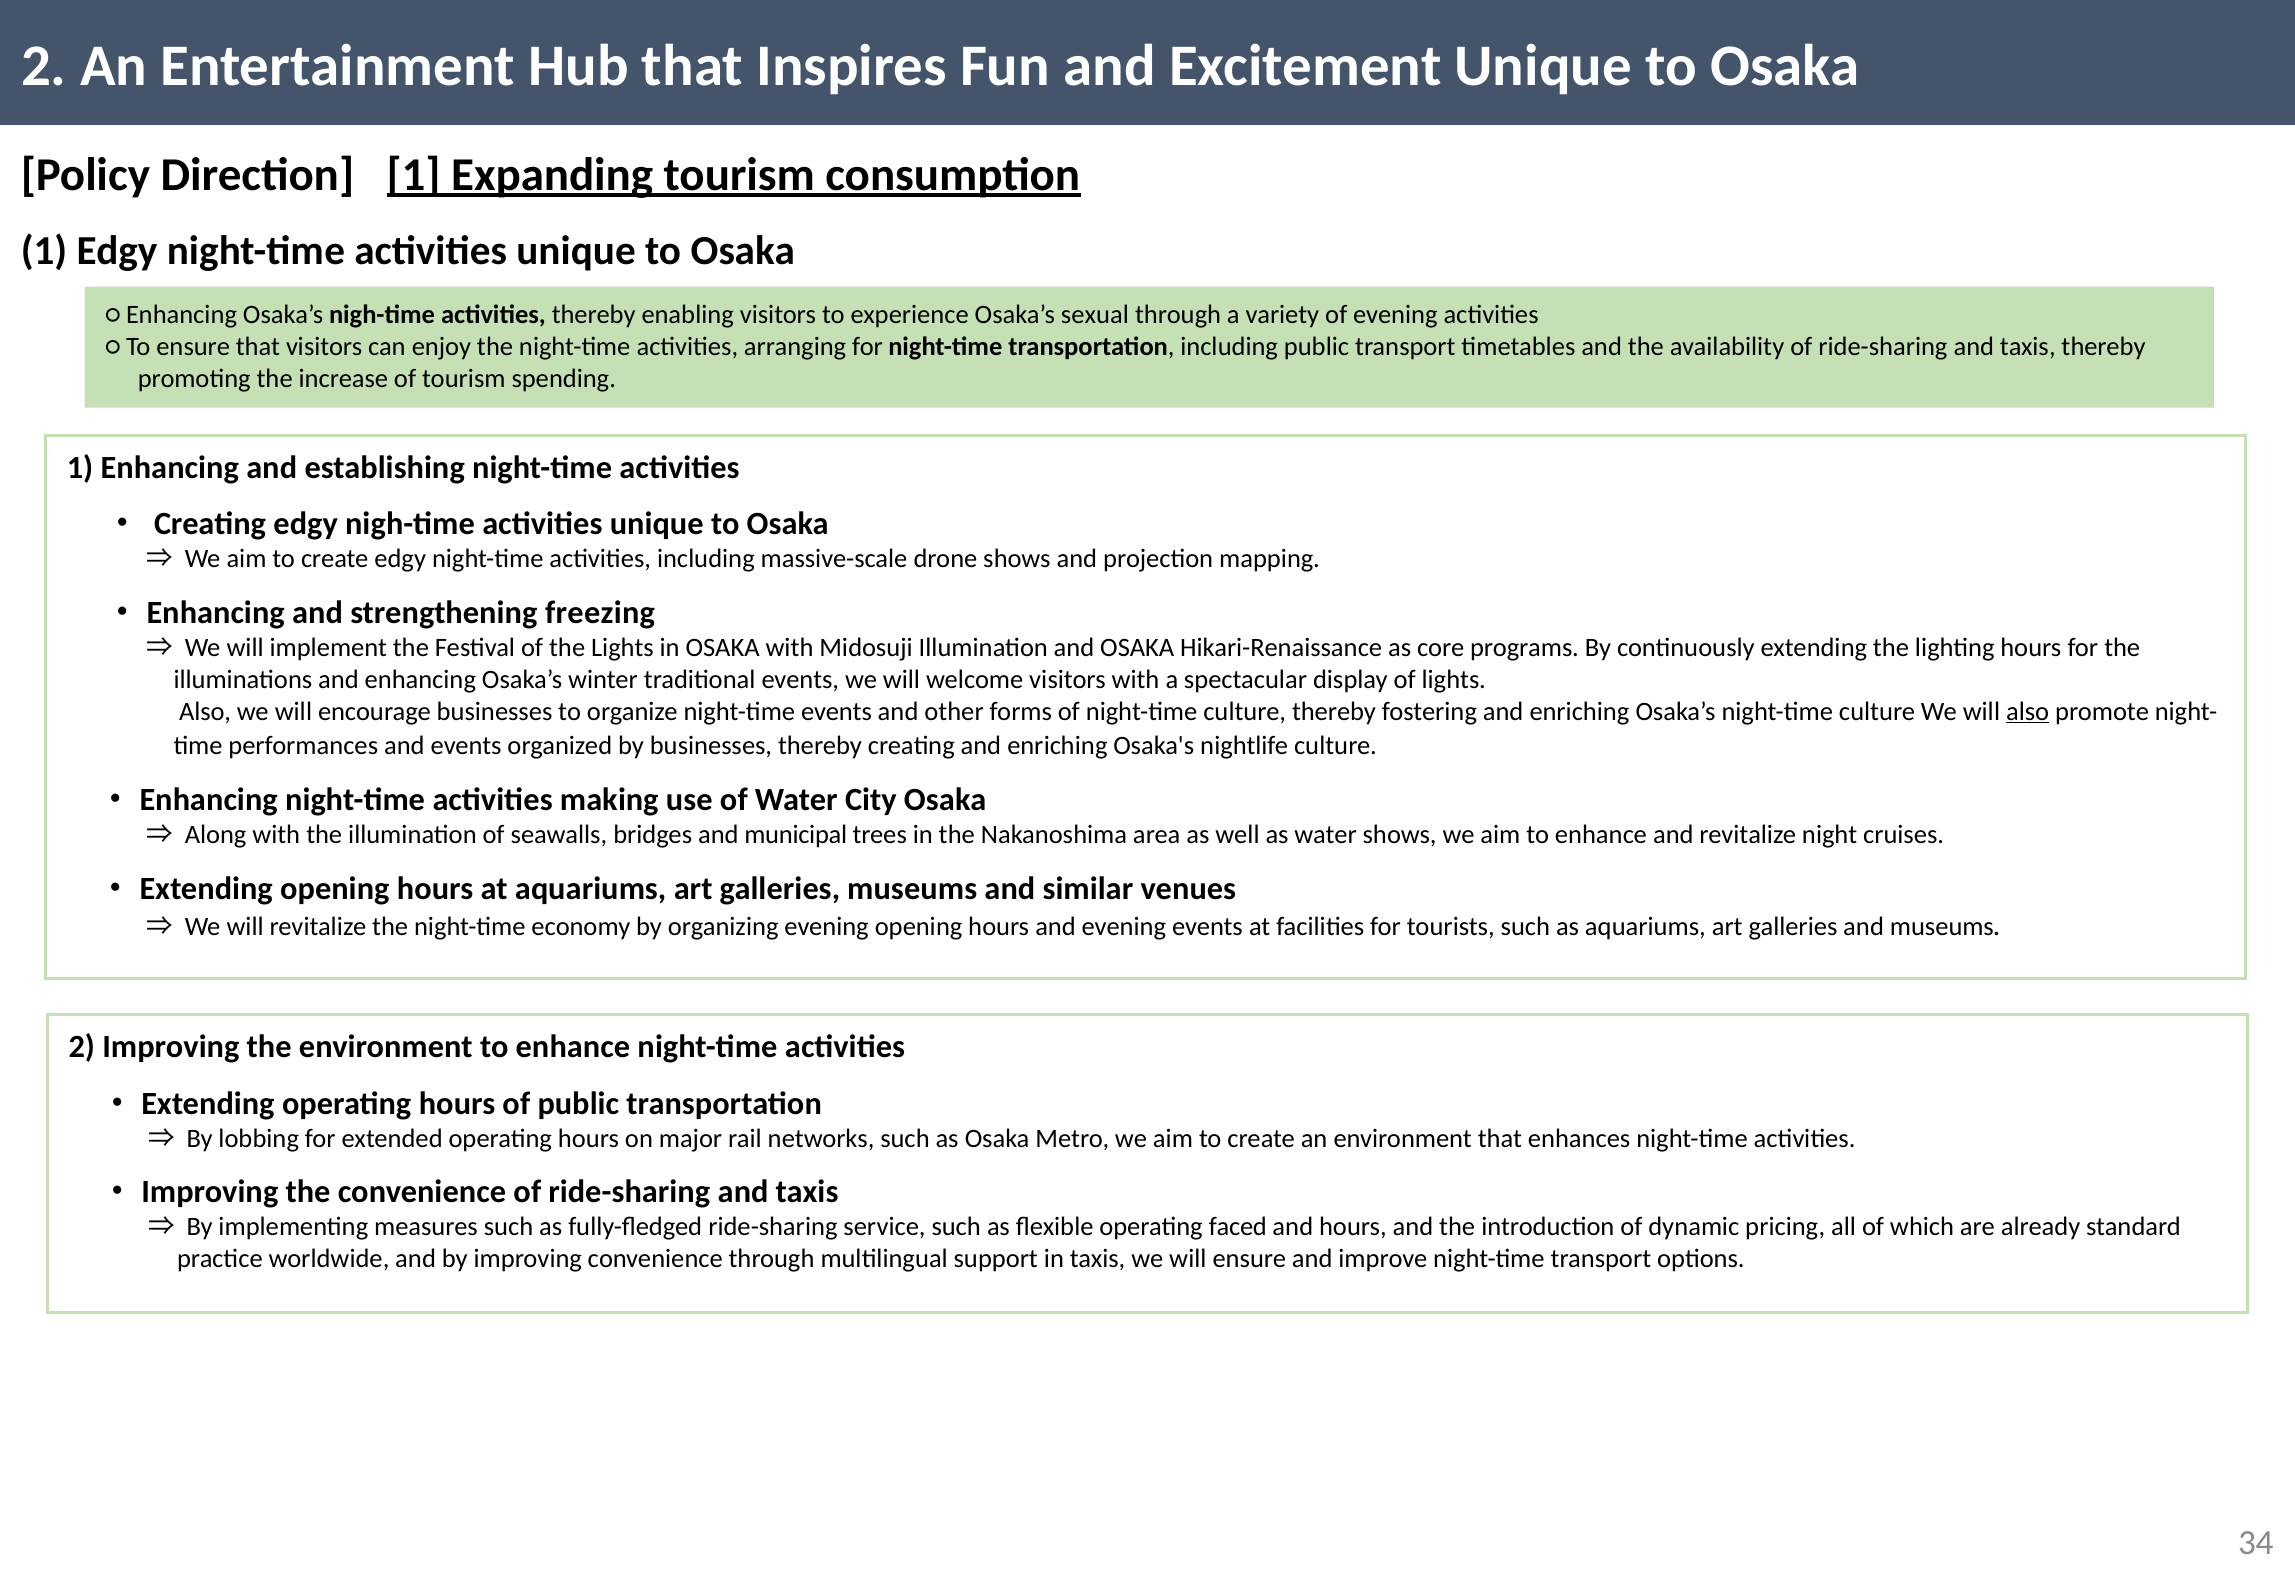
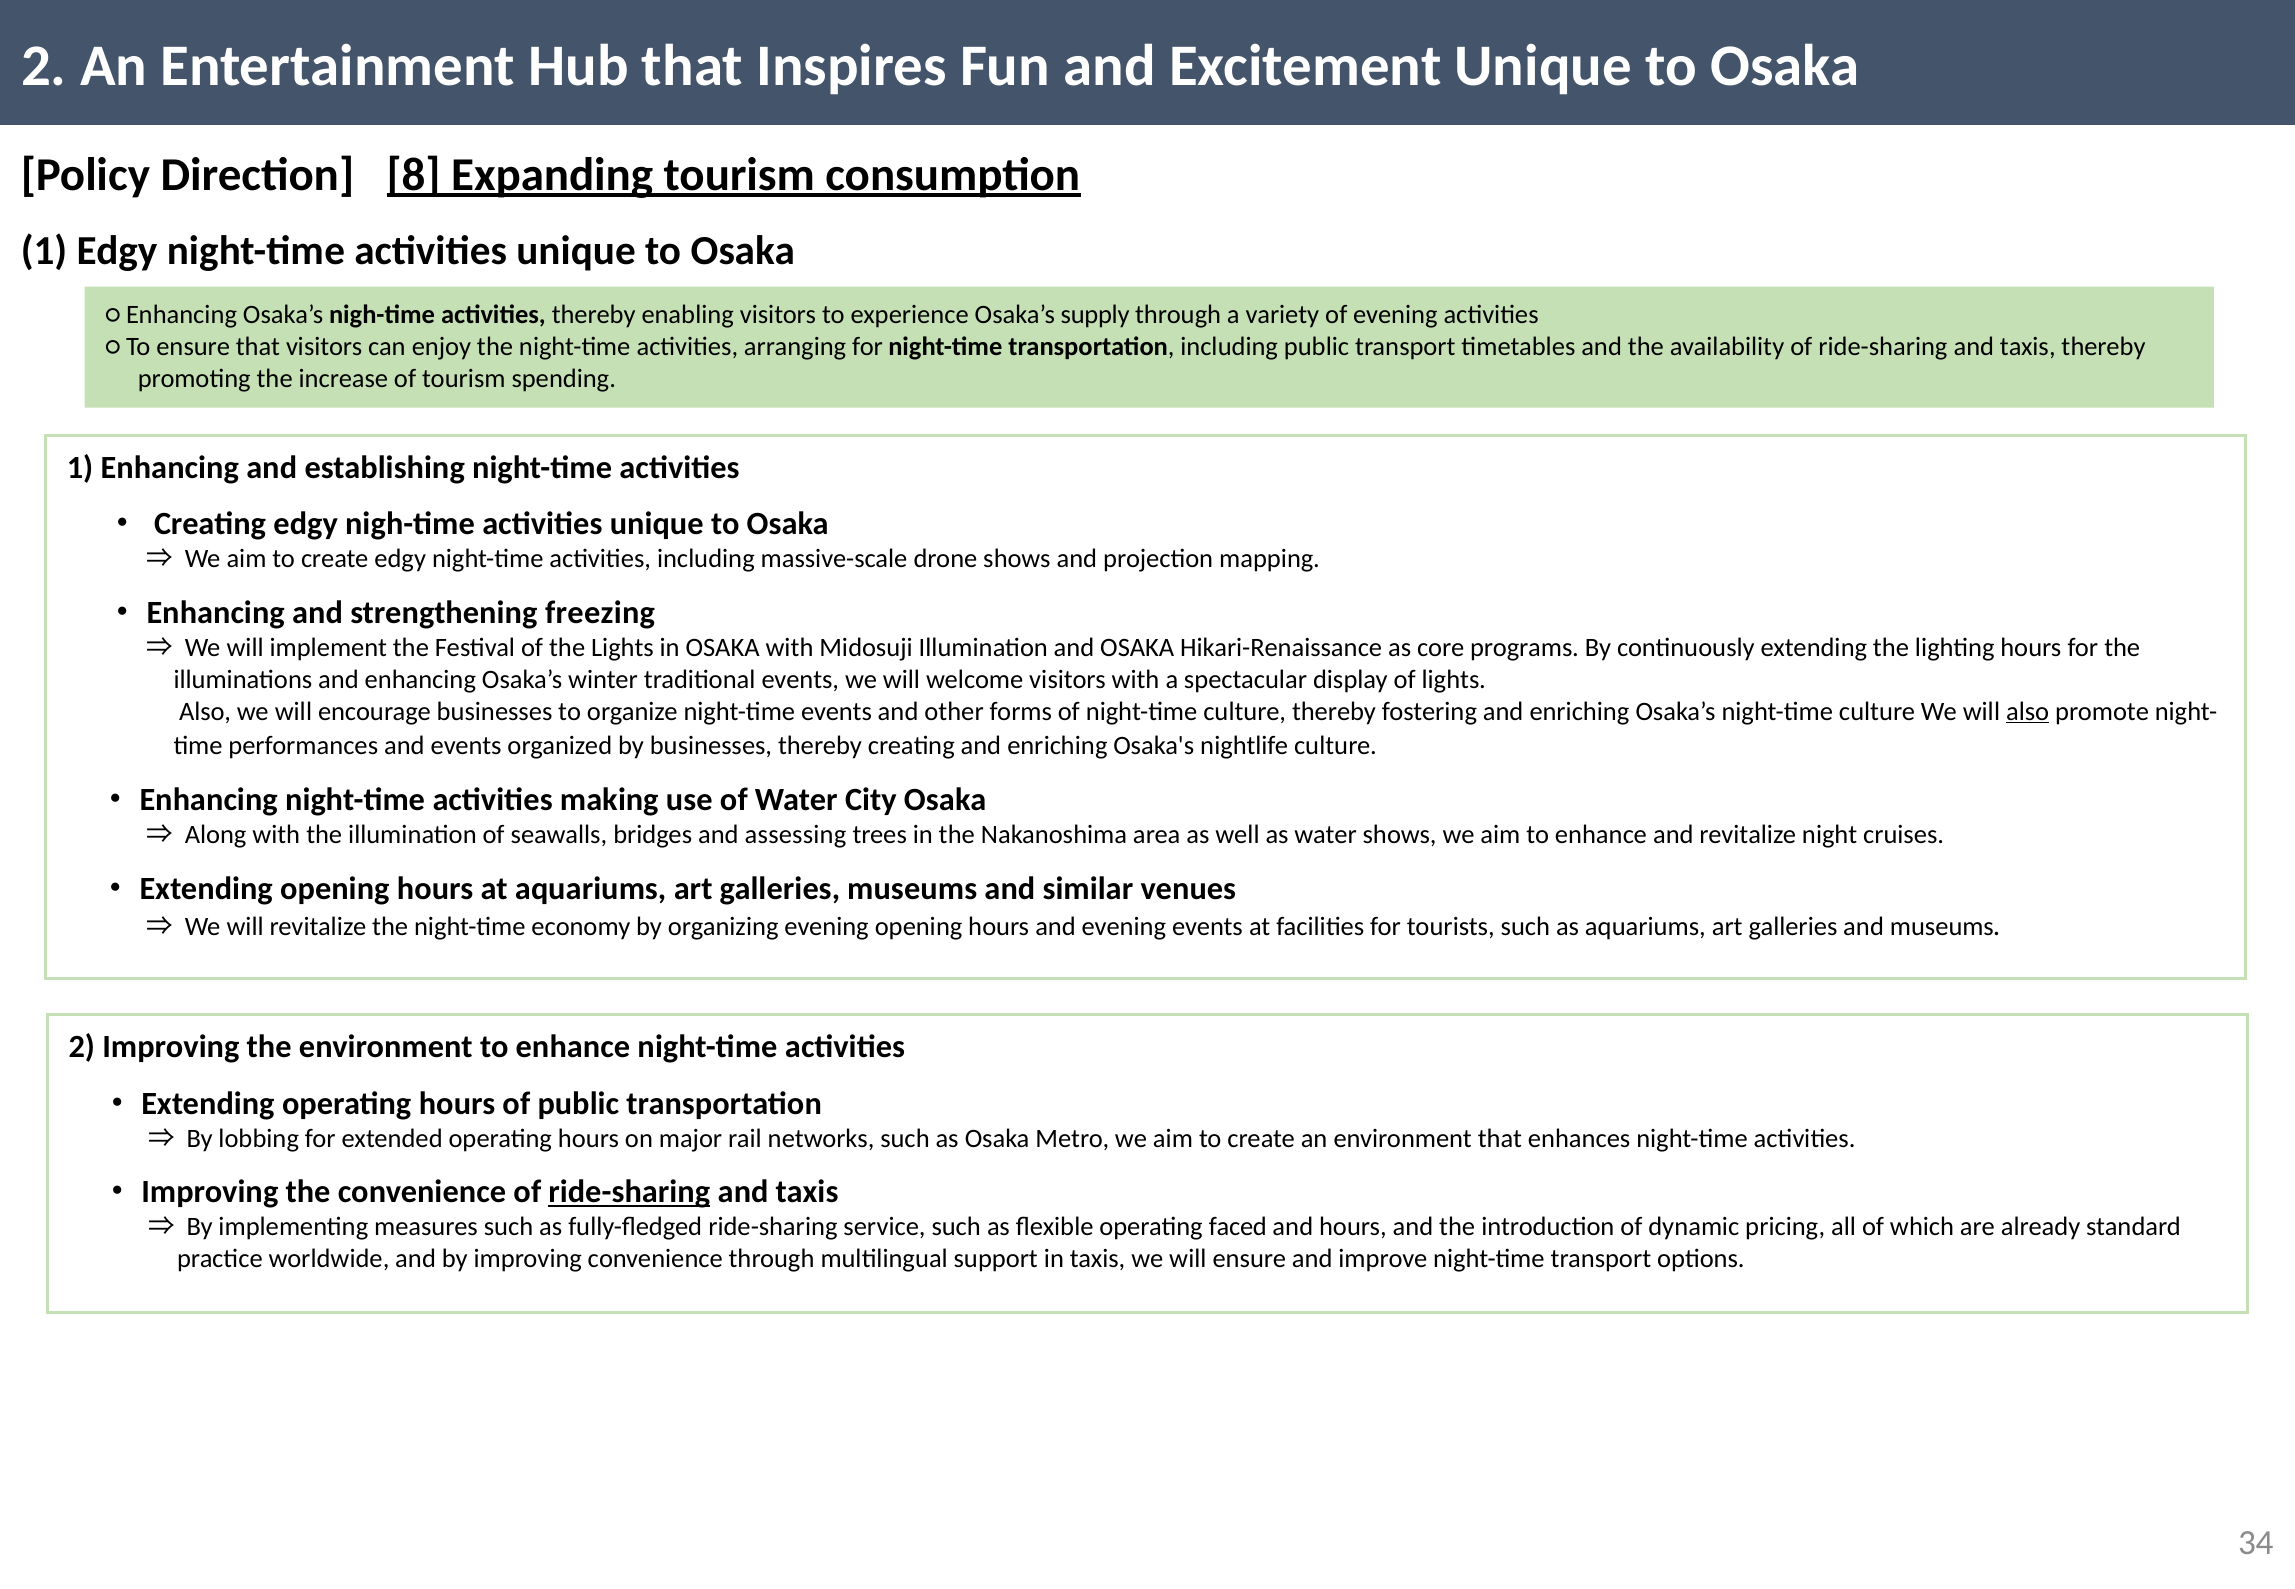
Direction 1: 1 -> 8
sexual: sexual -> supply
municipal: municipal -> assessing
ride-sharing at (629, 1192) underline: none -> present
